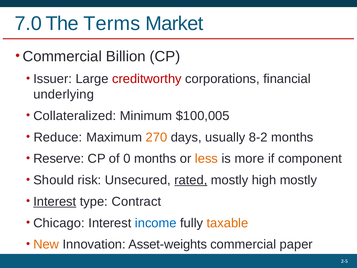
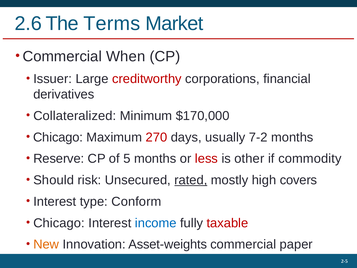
7.0: 7.0 -> 2.6
Billion: Billion -> When
underlying: underlying -> derivatives
$100,005: $100,005 -> $170,000
Reduce at (58, 137): Reduce -> Chicago
270 colour: orange -> red
8-2: 8-2 -> 7-2
0: 0 -> 5
less colour: orange -> red
more: more -> other
component: component -> commodity
high mostly: mostly -> covers
Interest at (55, 201) underline: present -> none
Contract: Contract -> Conform
taxable colour: orange -> red
